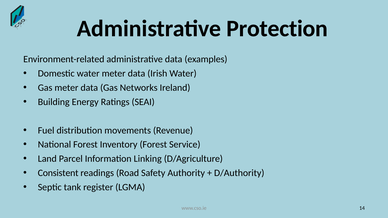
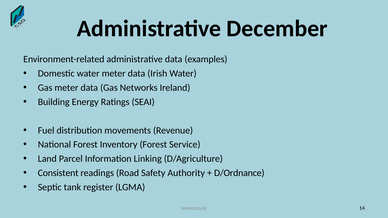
Protection: Protection -> December
D/Authority: D/Authority -> D/Ordnance
